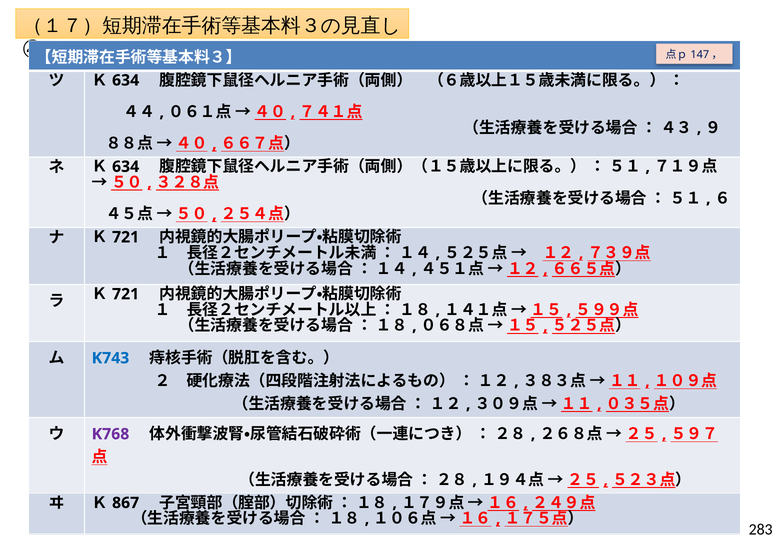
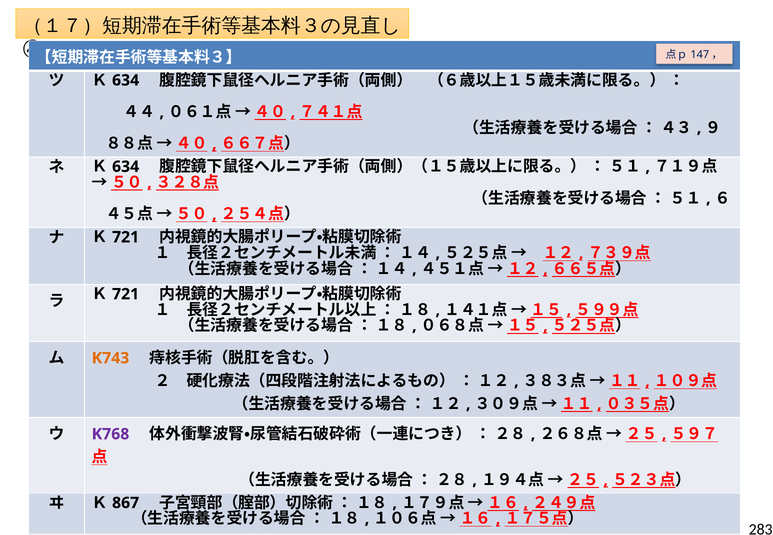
K743 colour: blue -> orange
